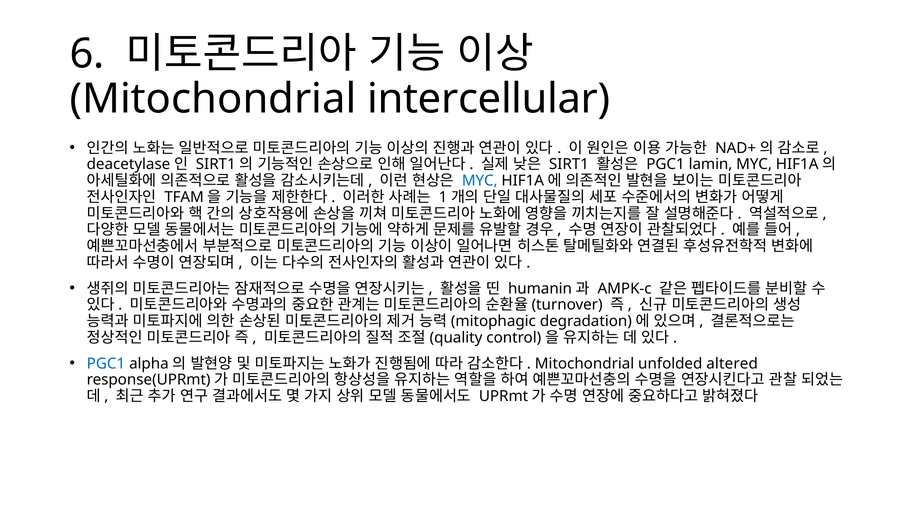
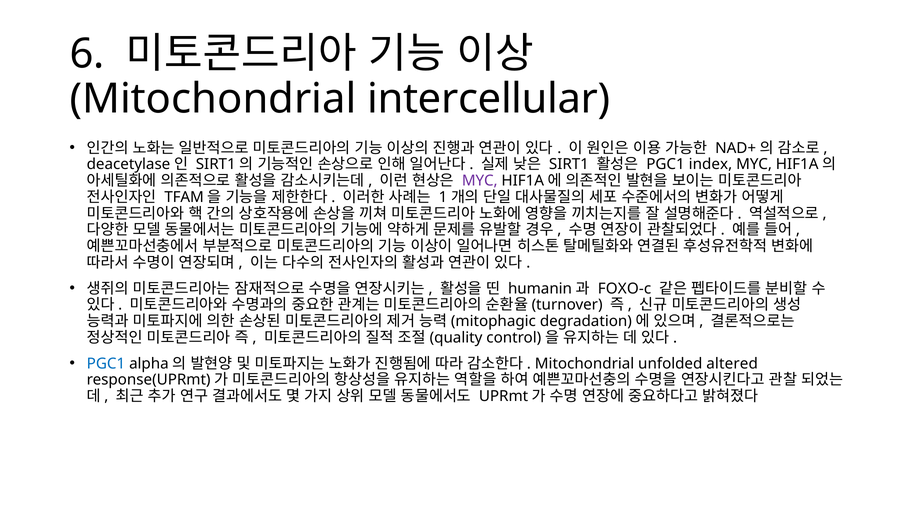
lamin: lamin -> index
MYC at (480, 181) colour: blue -> purple
AMPK-c: AMPK-c -> FOXO-c
